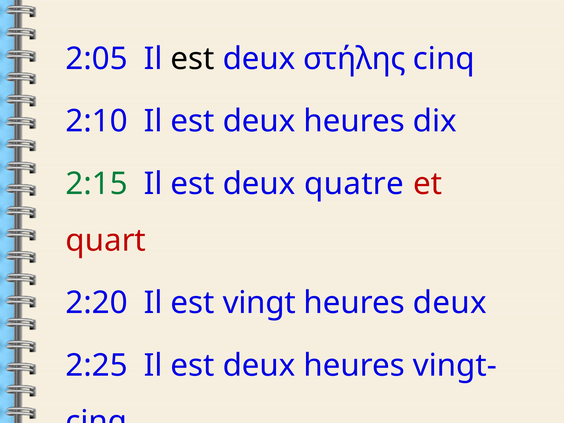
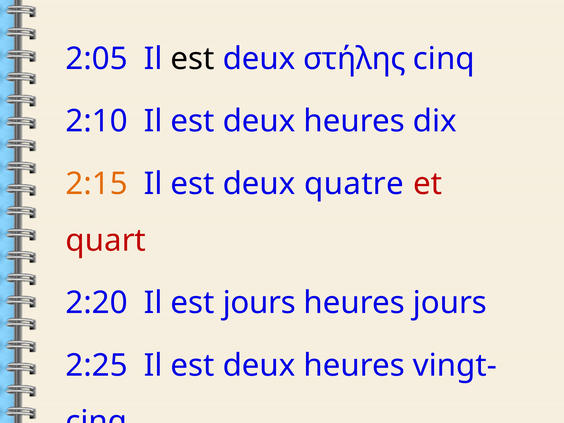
2:15 colour: green -> orange
est vingt: vingt -> jours
heures deux: deux -> jours
